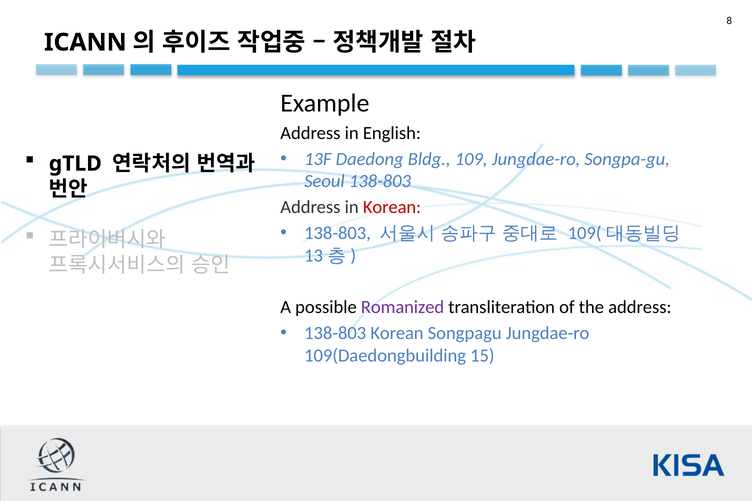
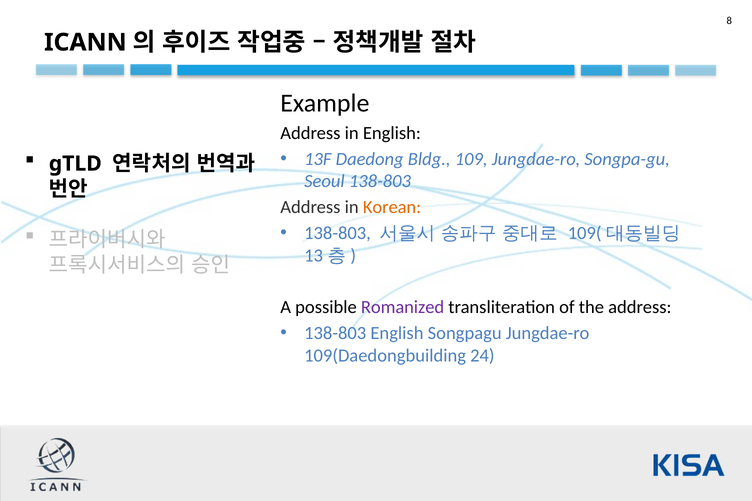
Korean at (392, 208) colour: red -> orange
138-803 Korean: Korean -> English
15: 15 -> 24
